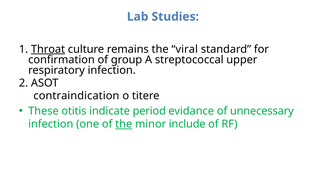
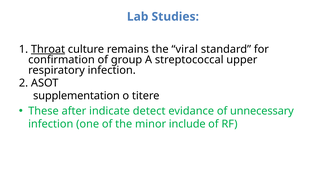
contraindication: contraindication -> supplementation
otitis: otitis -> after
period: period -> detect
the at (124, 124) underline: present -> none
